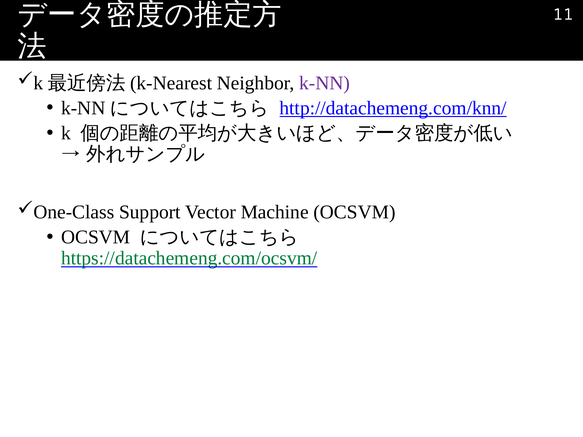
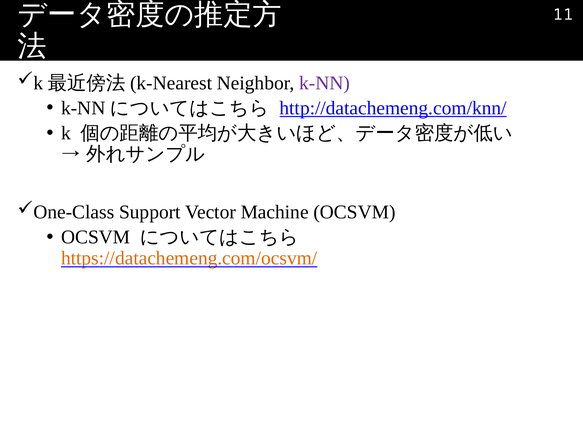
https://datachemeng.com/ocsvm/ colour: green -> orange
